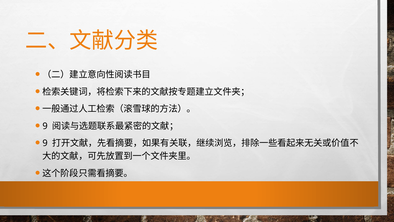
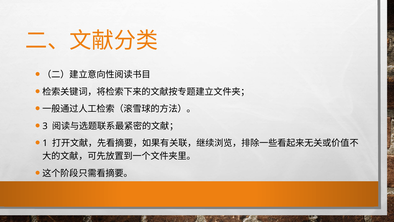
9 at (45, 126): 9 -> 3
9 at (45, 143): 9 -> 1
